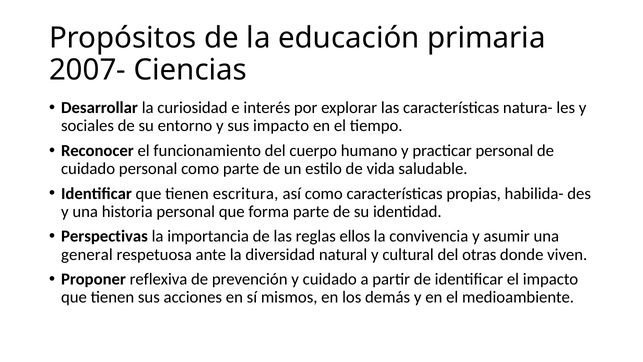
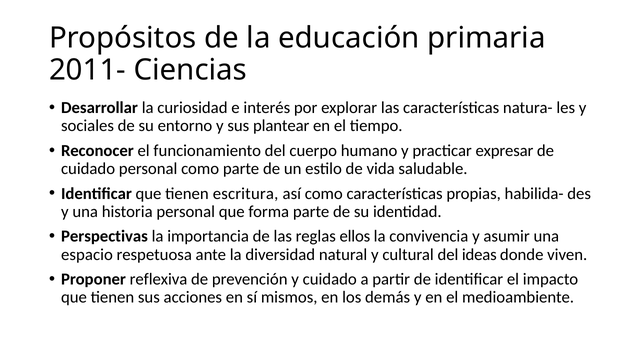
2007-: 2007- -> 2011-
sus impacto: impacto -> plantear
practicar personal: personal -> expresar
general: general -> espacio
otras: otras -> ideas
